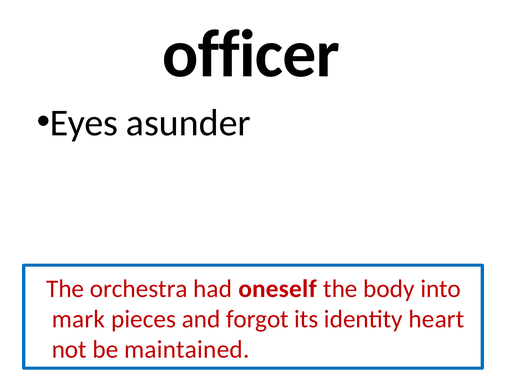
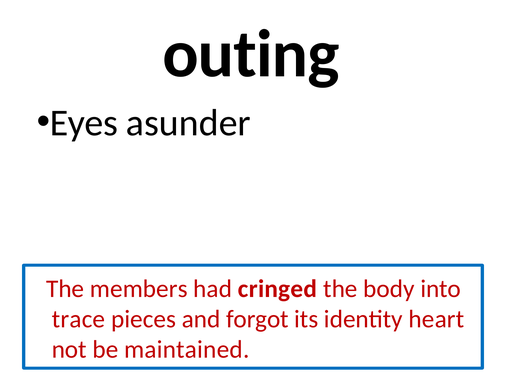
officer: officer -> outing
orchestra: orchestra -> members
oneself: oneself -> cringed
mark: mark -> trace
